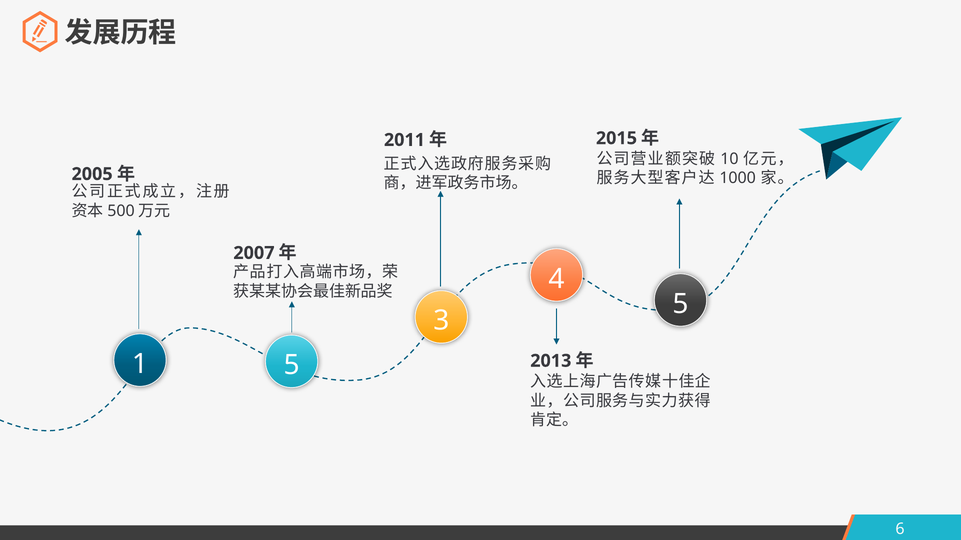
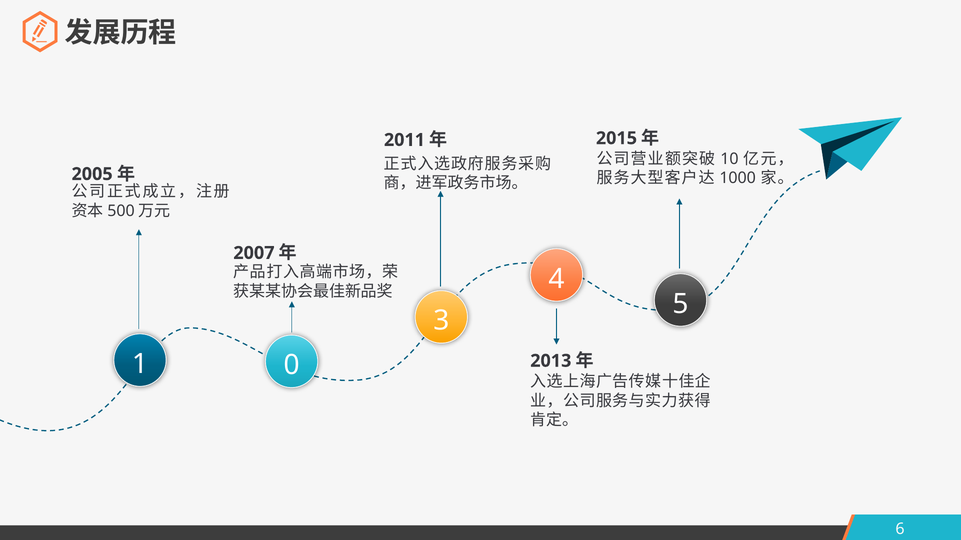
1 5: 5 -> 0
